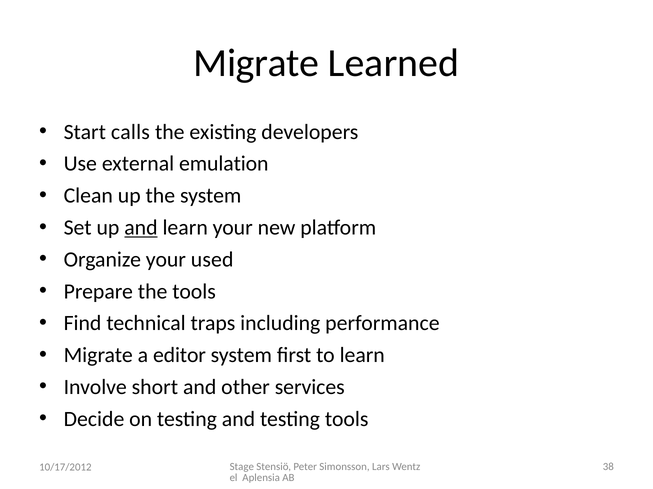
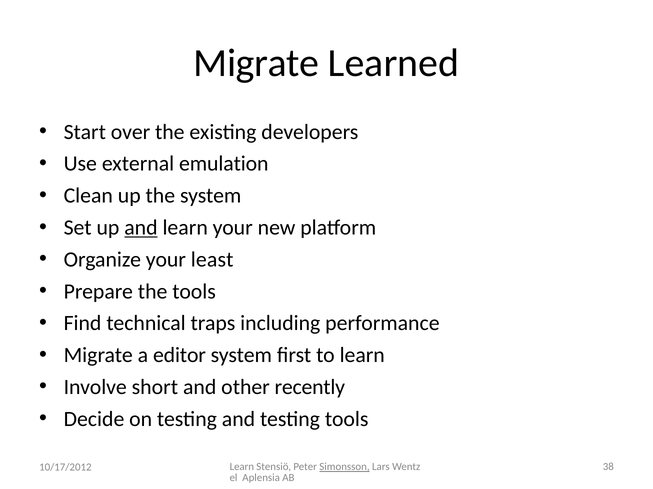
calls: calls -> over
used: used -> least
services: services -> recently
Stage at (242, 468): Stage -> Learn
Simonsson underline: none -> present
